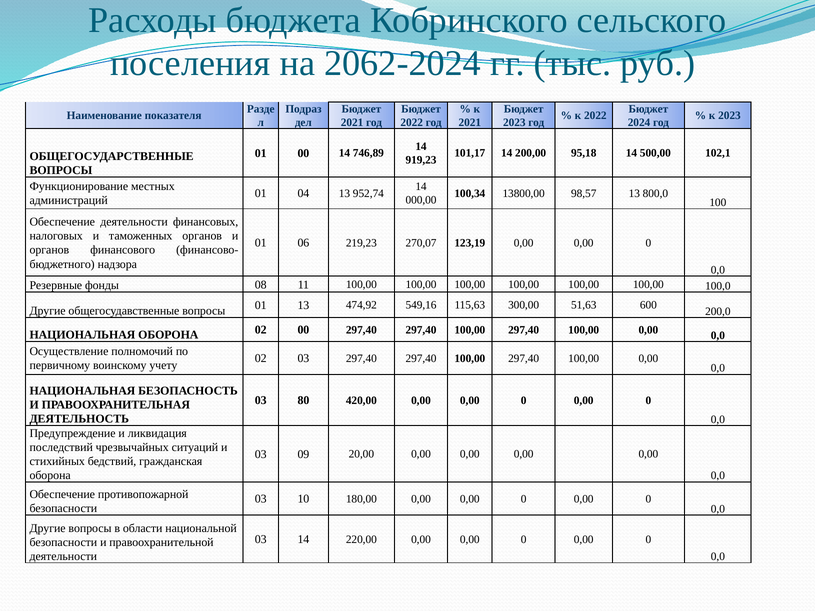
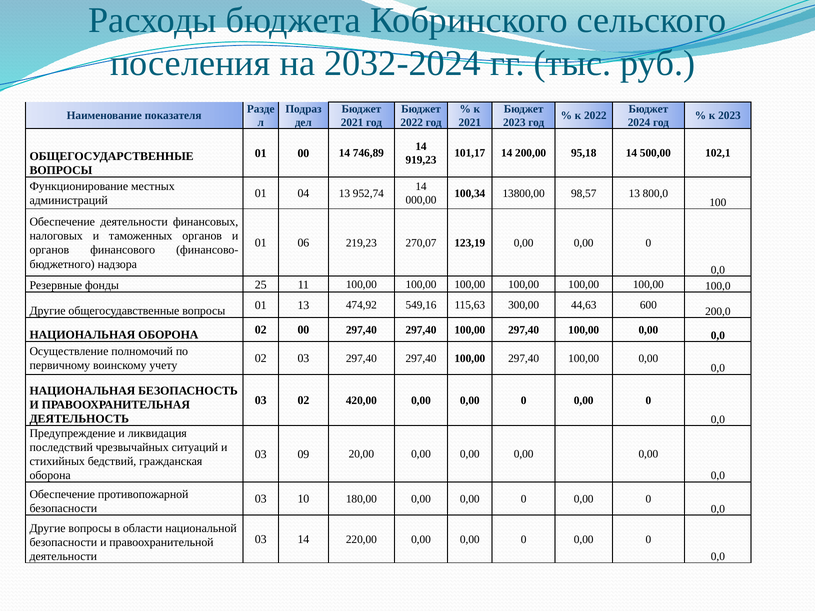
2062-2024: 2062-2024 -> 2032-2024
08: 08 -> 25
51,63: 51,63 -> 44,63
03 80: 80 -> 02
